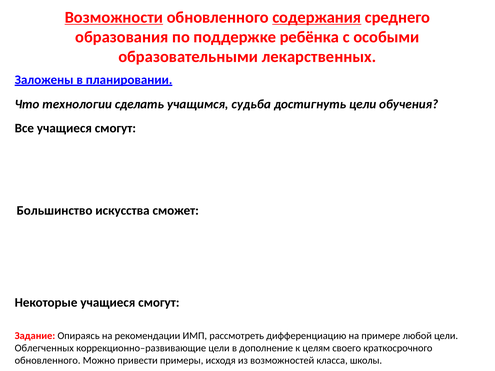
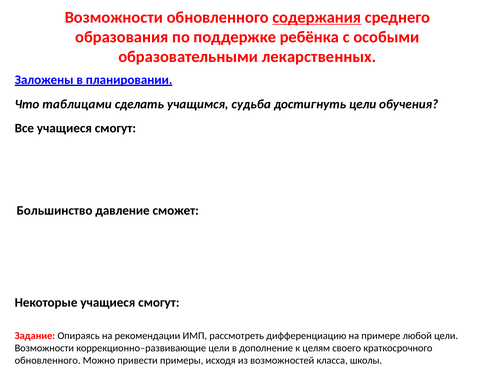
Возможности at (114, 17) underline: present -> none
технологии: технологии -> таблицами
искусства: искусства -> давление
Облегченных at (44, 348): Облегченных -> Возможности
